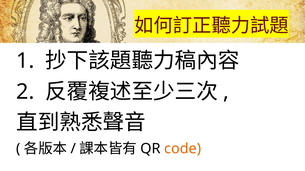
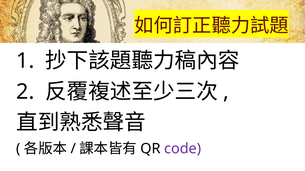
code colour: orange -> purple
